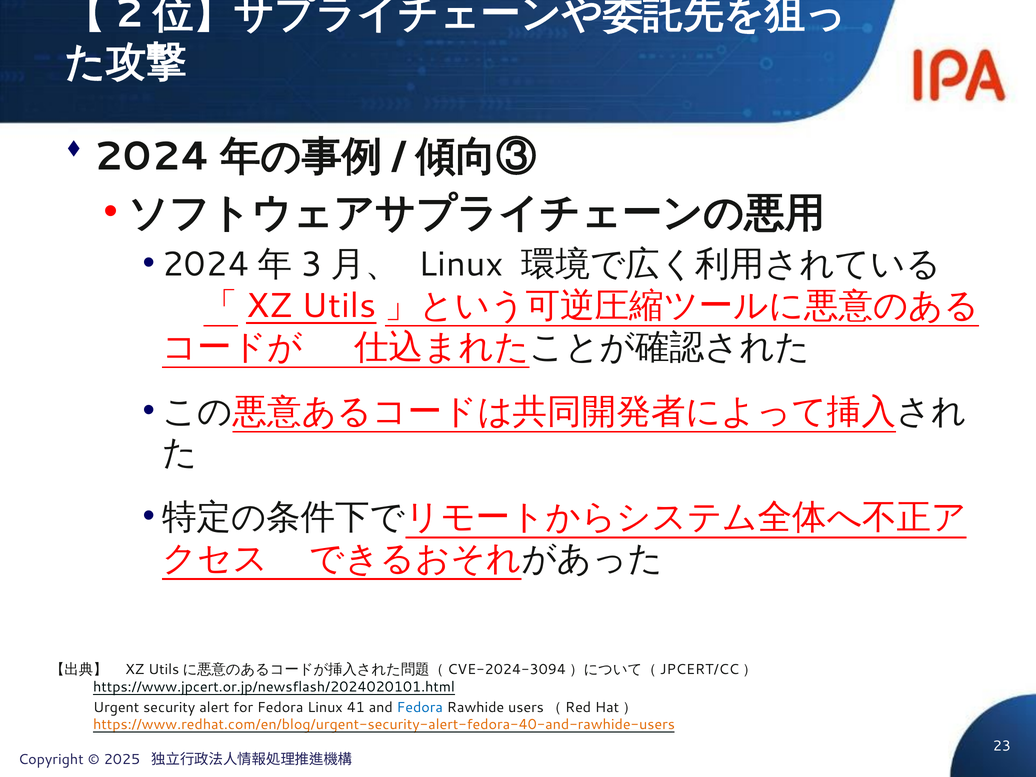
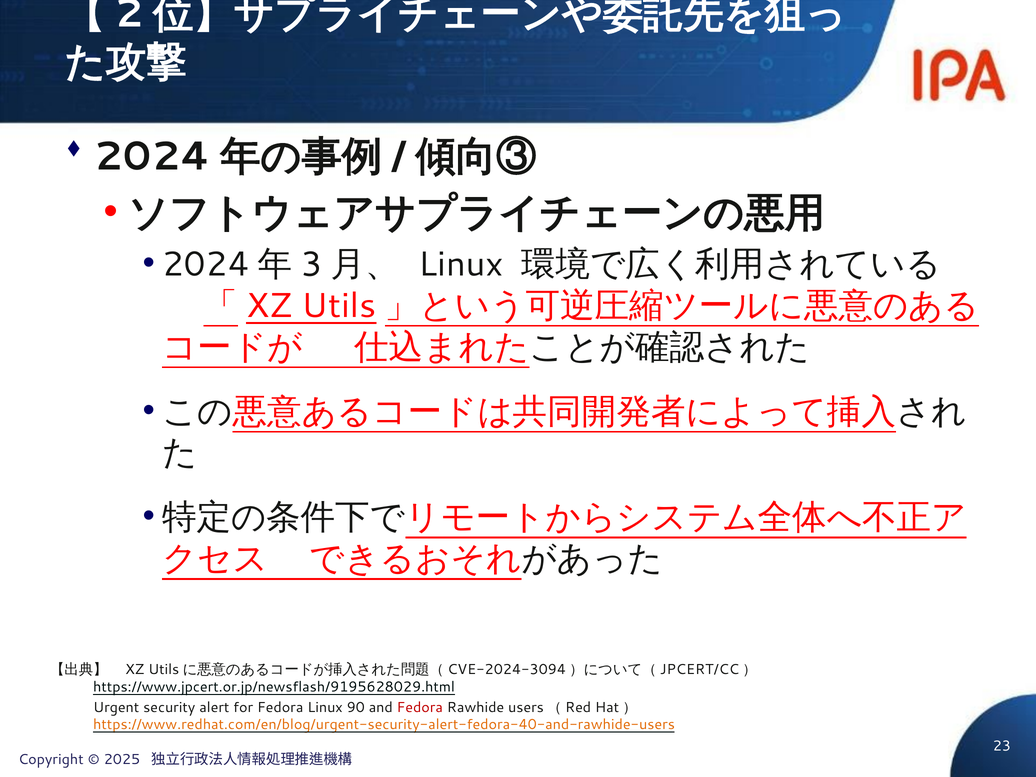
https://www.jpcert.or.jp/newsflash/2024020101.html: https://www.jpcert.or.jp/newsflash/2024020101.html -> https://www.jpcert.or.jp/newsflash/9195628029.html
41: 41 -> 90
Fedora at (420, 707) colour: blue -> red
